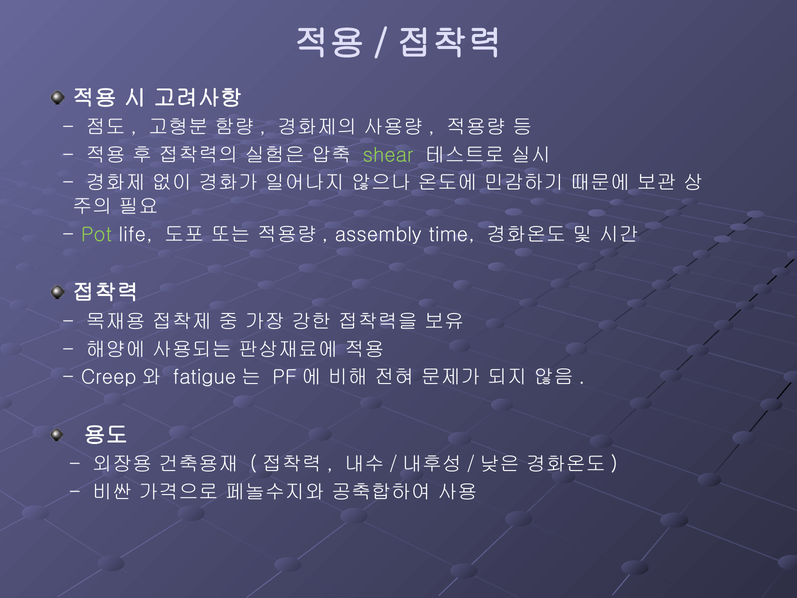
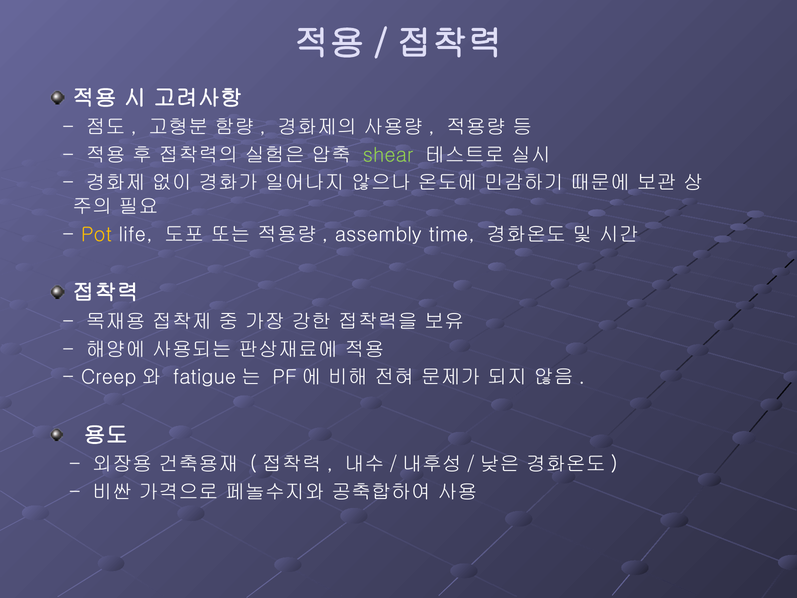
Pot colour: light green -> yellow
